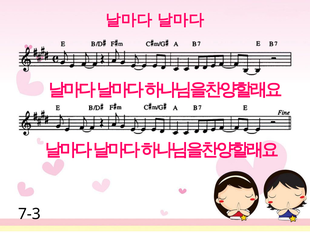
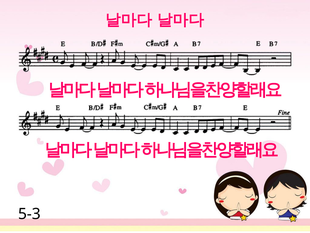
7-3: 7-3 -> 5-3
